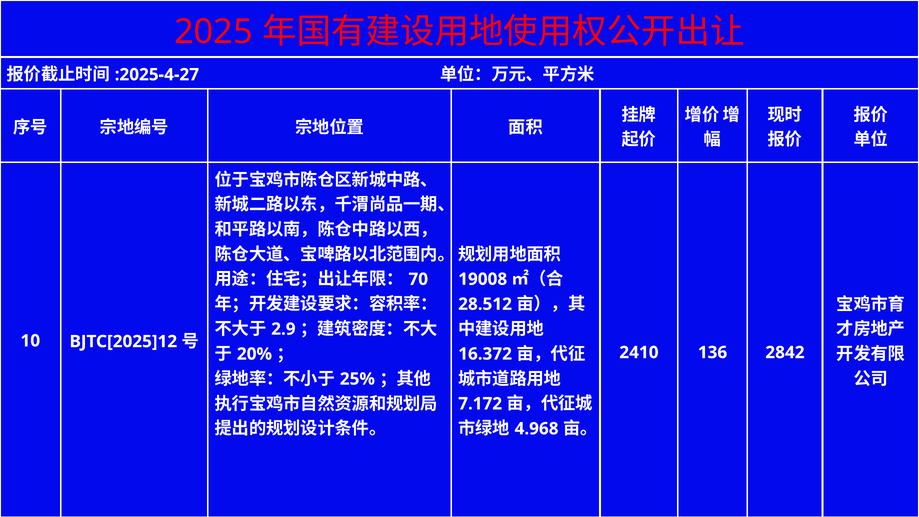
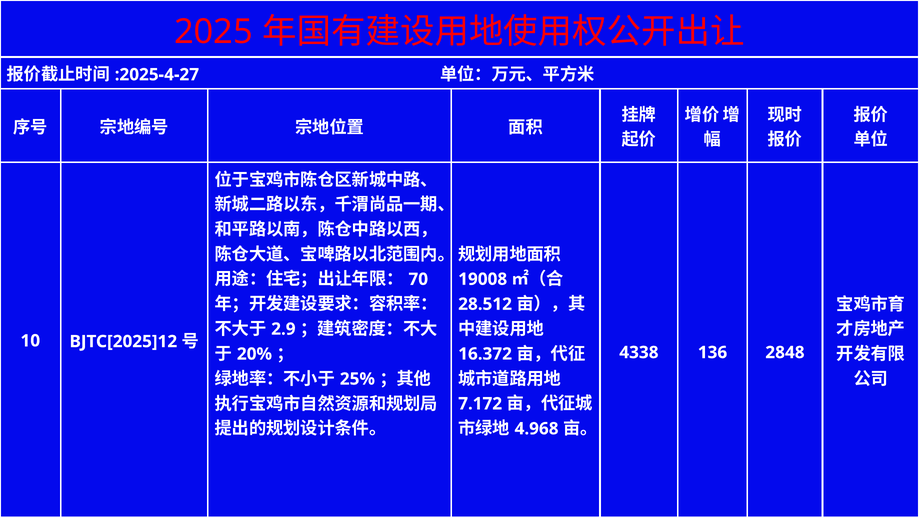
2410: 2410 -> 4338
2842: 2842 -> 2848
